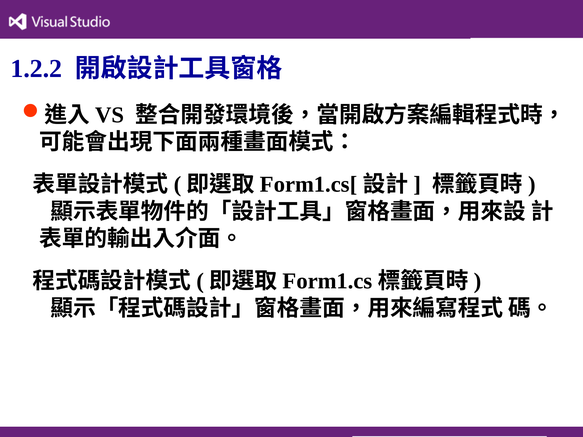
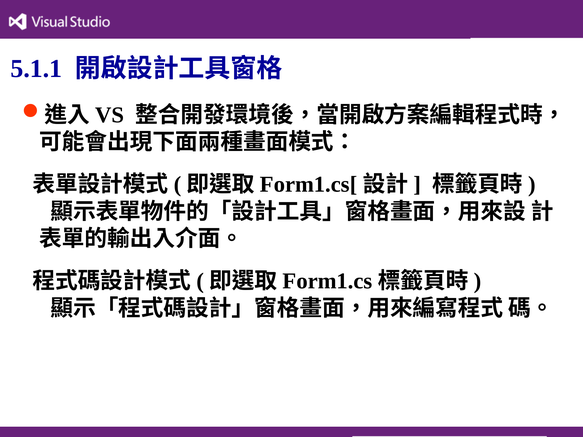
1.2.2: 1.2.2 -> 5.1.1
